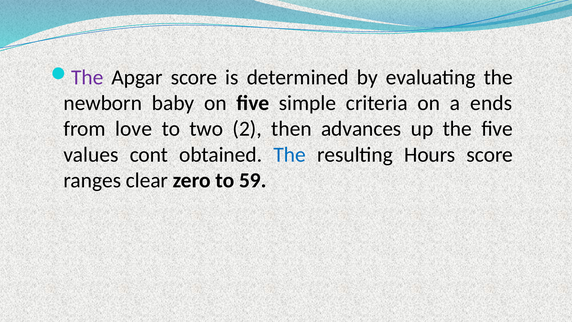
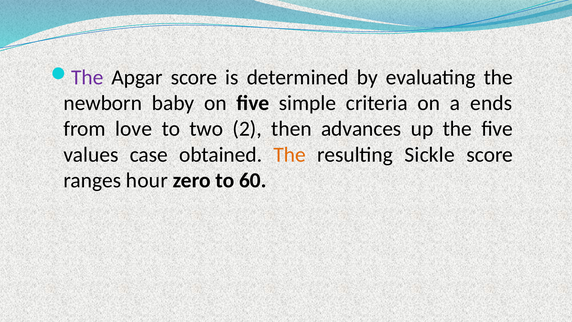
cont: cont -> case
The at (290, 154) colour: blue -> orange
Hours: Hours -> Sickle
clear: clear -> hour
59: 59 -> 60
